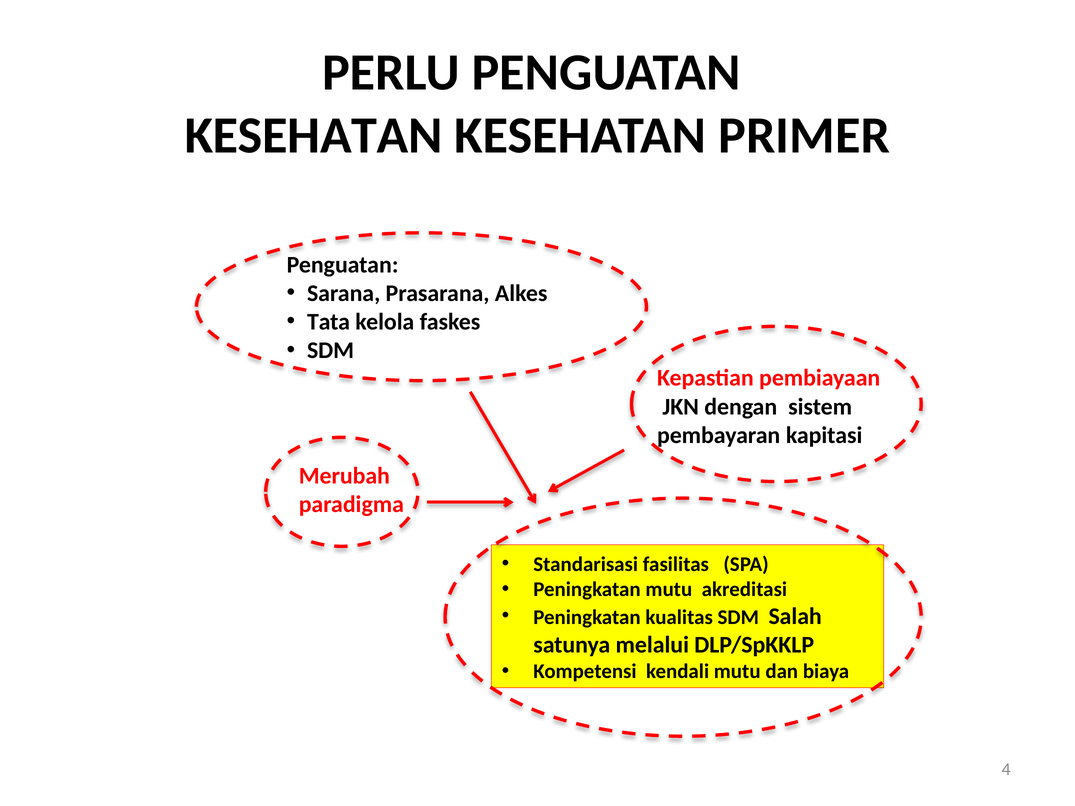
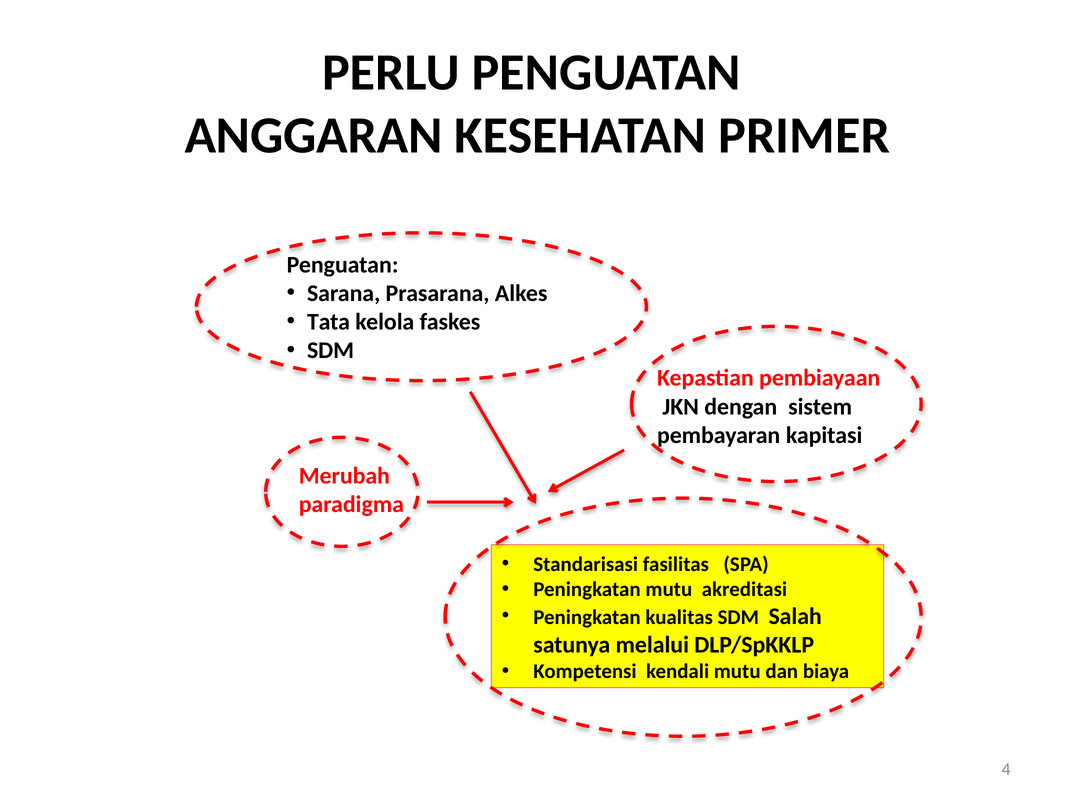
KESEHATAN at (314, 135): KESEHATAN -> ANGGARAN
